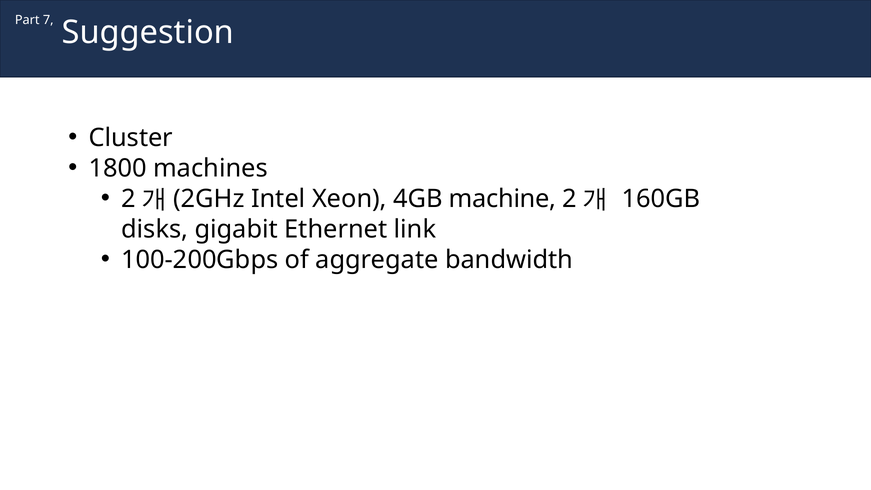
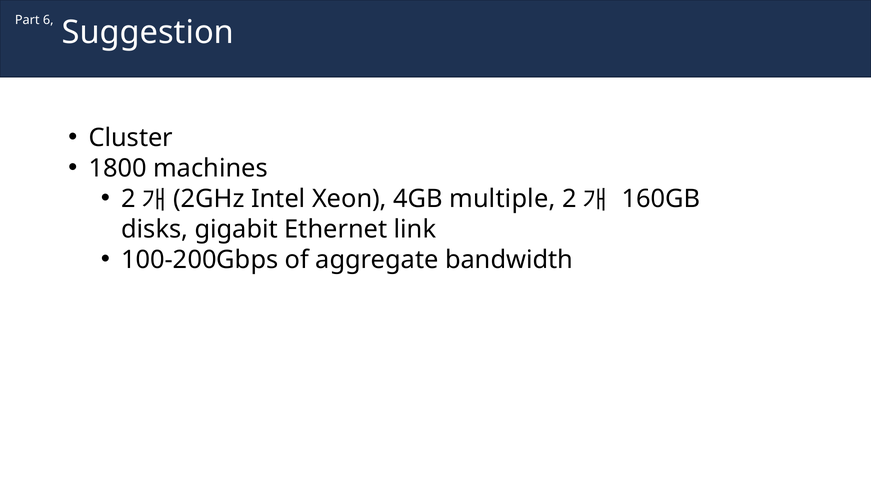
7: 7 -> 6
machine: machine -> multiple
